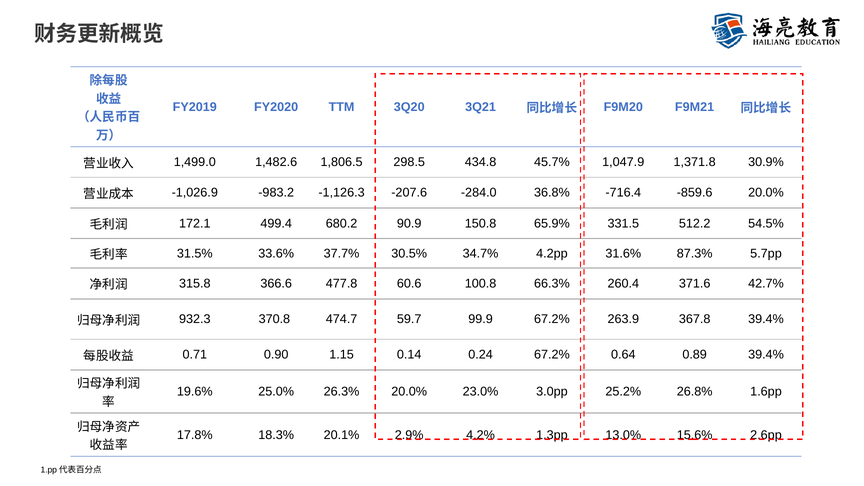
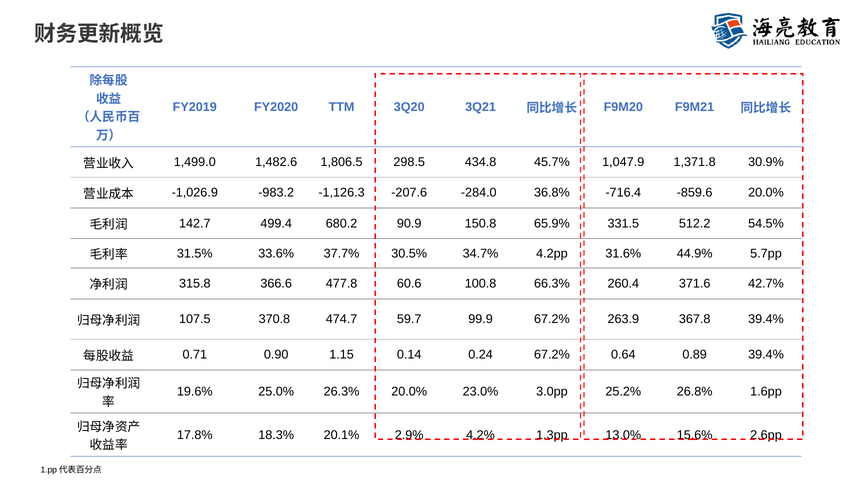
172.1: 172.1 -> 142.7
87.3%: 87.3% -> 44.9%
932.3: 932.3 -> 107.5
